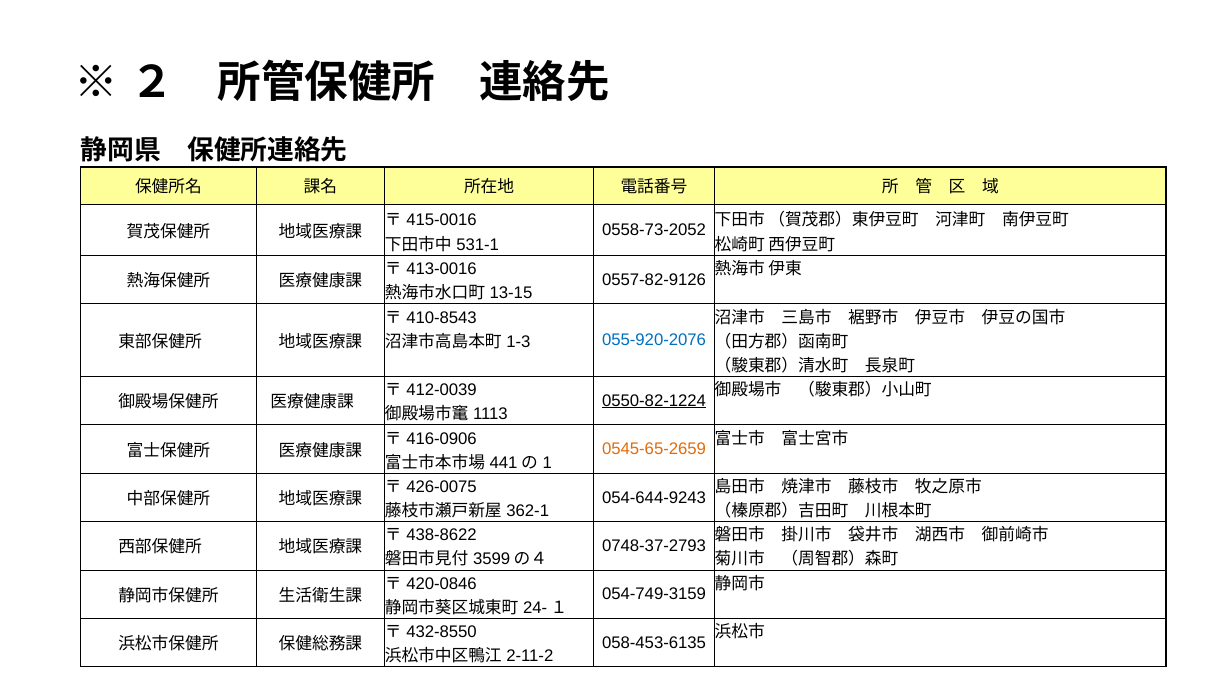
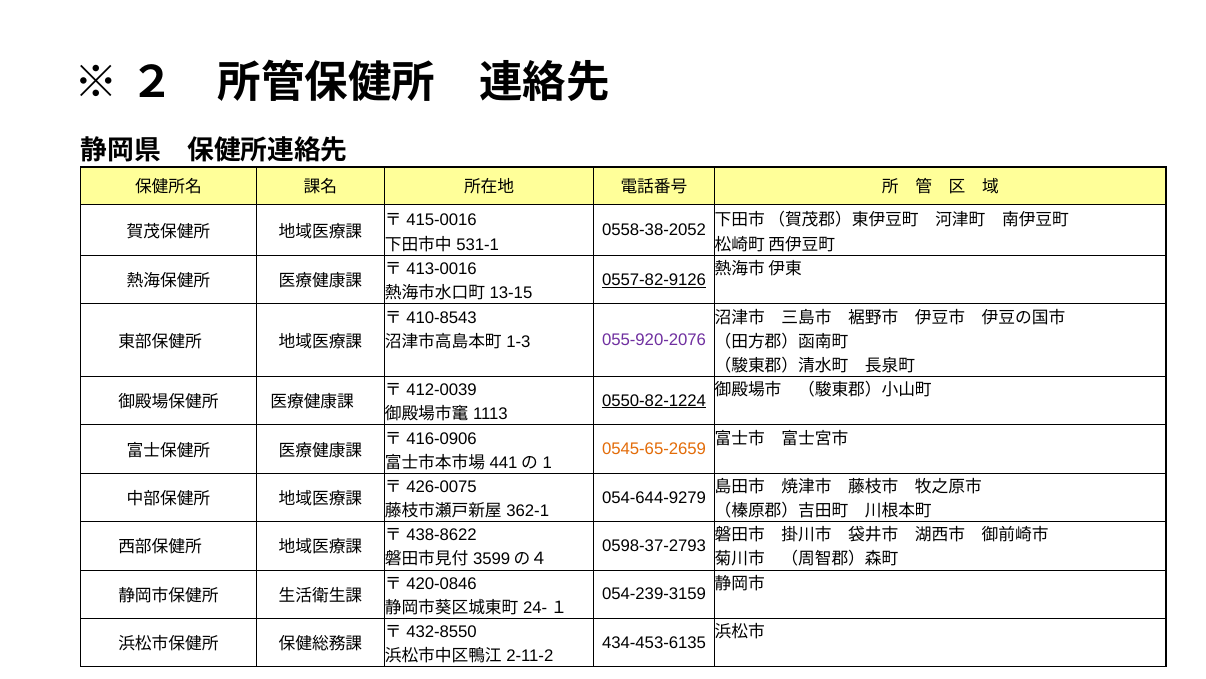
0558-73-2052: 0558-73-2052 -> 0558-38-2052
0557-82-9126 underline: none -> present
055-920-2076 colour: blue -> purple
054-644-9243: 054-644-9243 -> 054-644-9279
0748-37-2793: 0748-37-2793 -> 0598-37-2793
054-749-3159: 054-749-3159 -> 054-239-3159
058-453-6135: 058-453-6135 -> 434-453-6135
